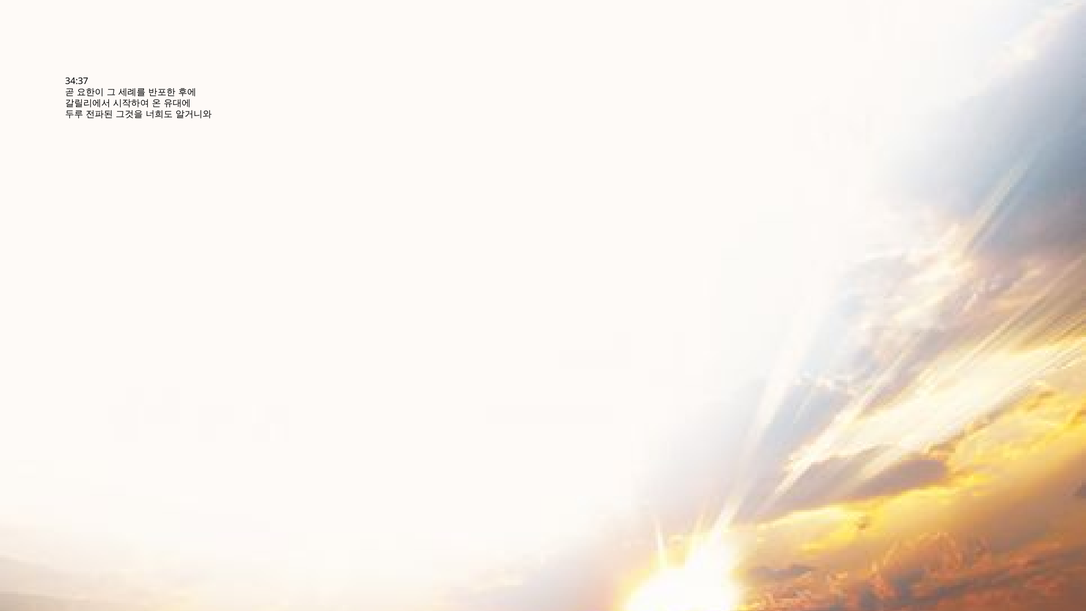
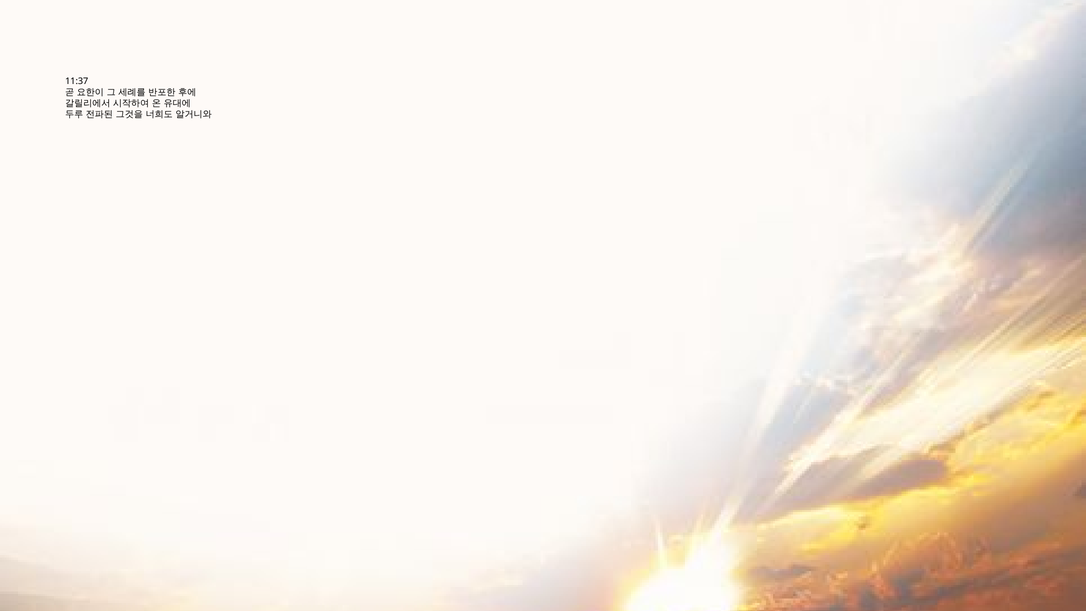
34:37: 34:37 -> 11:37
